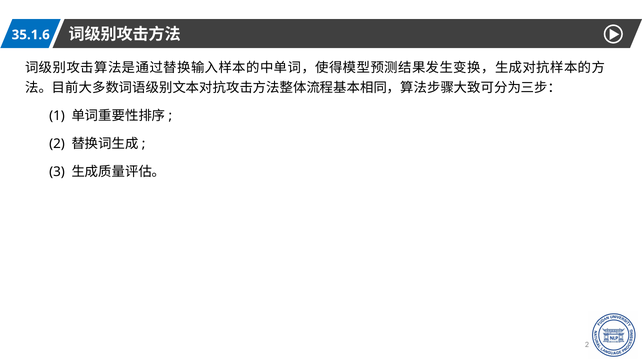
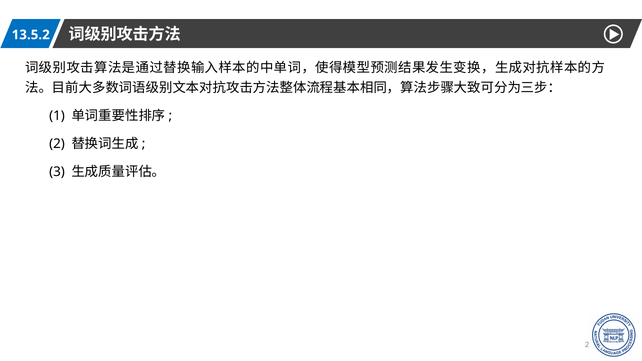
35.1.6: 35.1.6 -> 13.5.2
